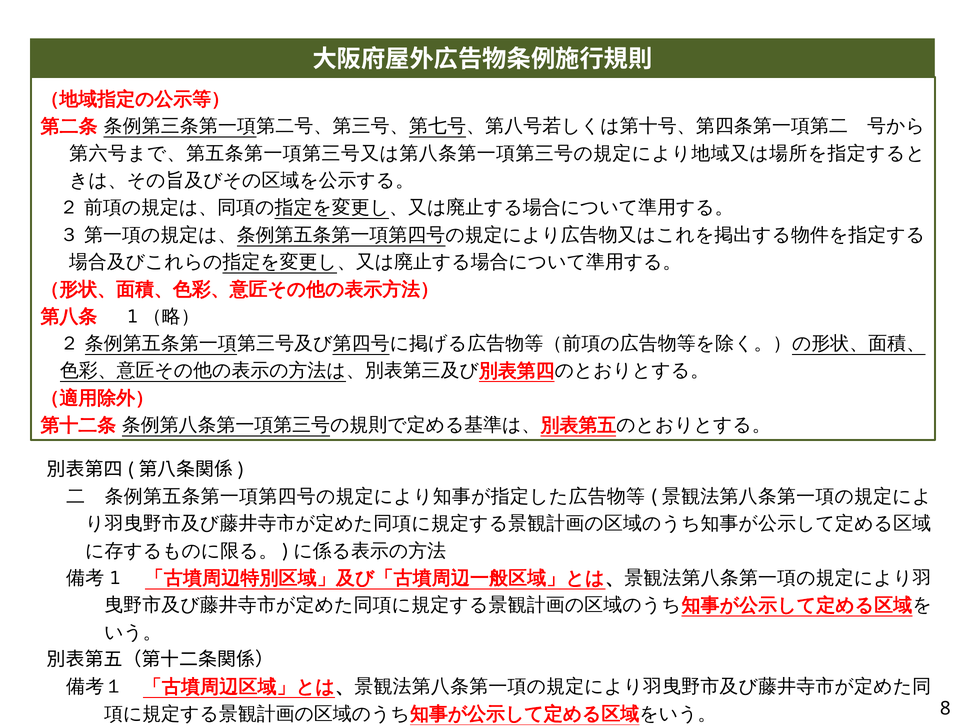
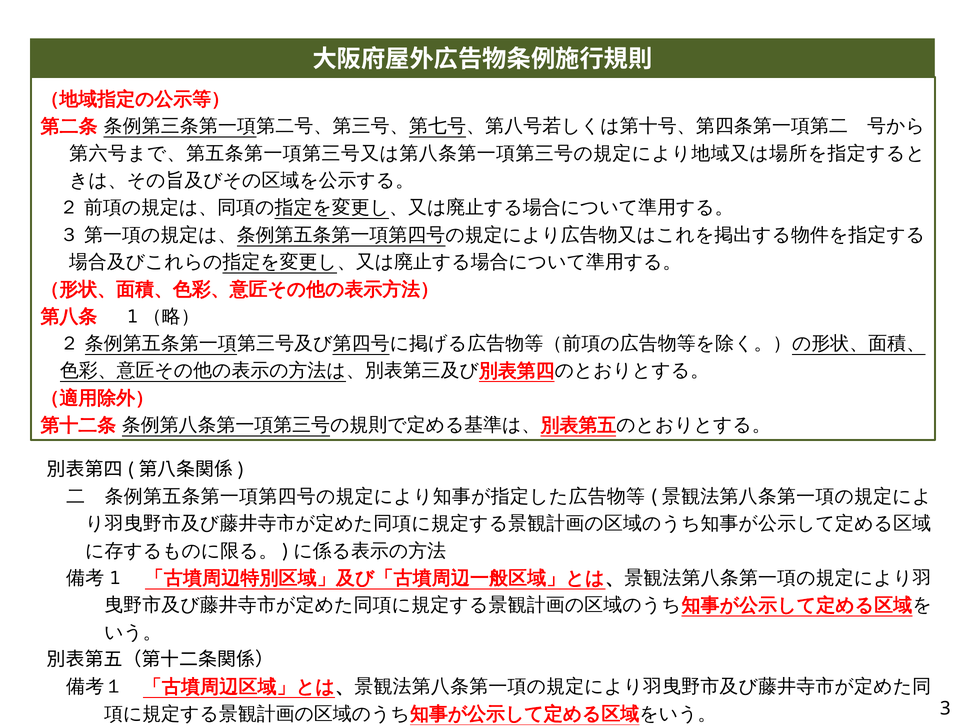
8: 8 -> 3
